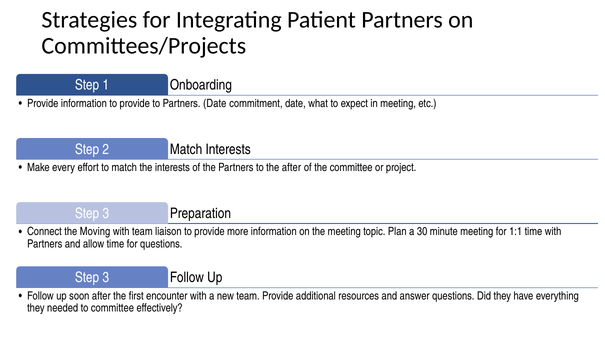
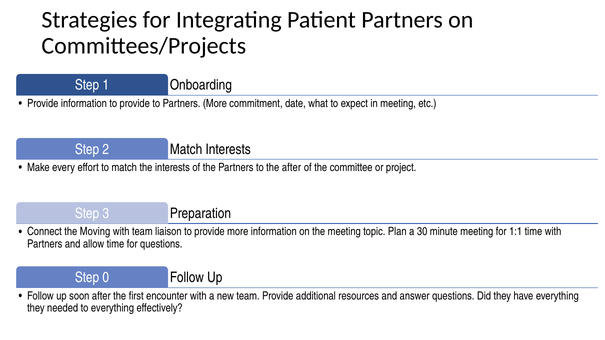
Partners Date: Date -> More
3 at (106, 278): 3 -> 0
to committee: committee -> everything
